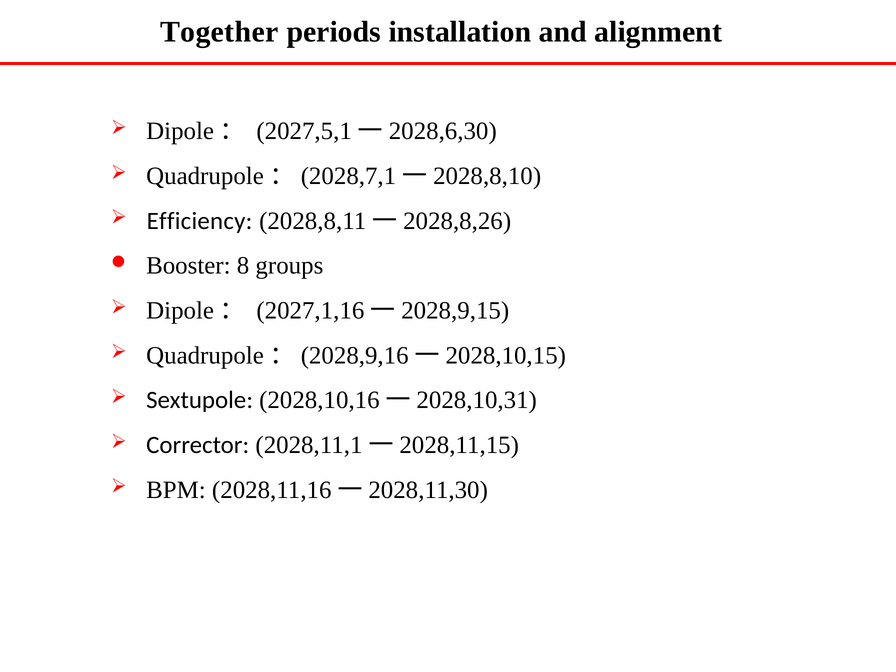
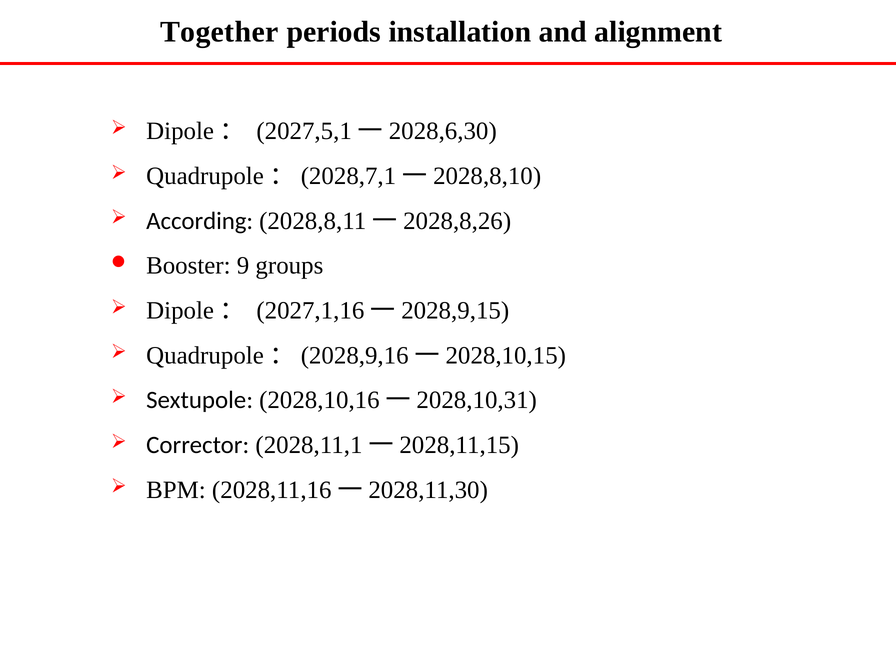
Efficiency: Efficiency -> According
8: 8 -> 9
